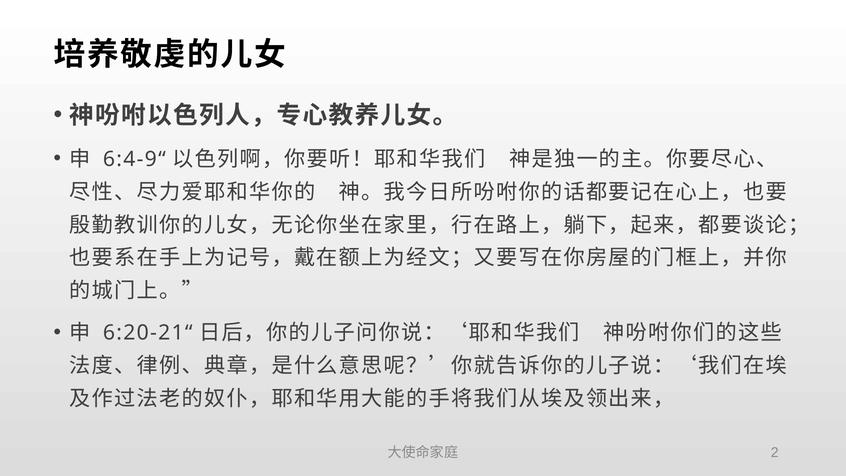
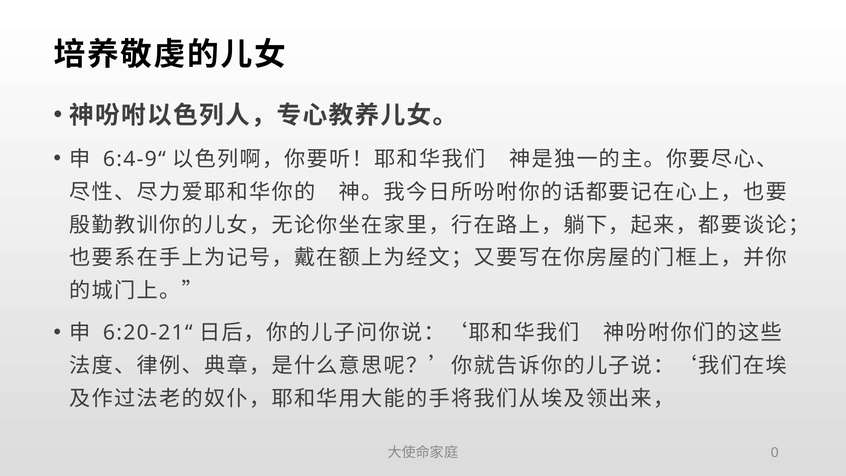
2: 2 -> 0
